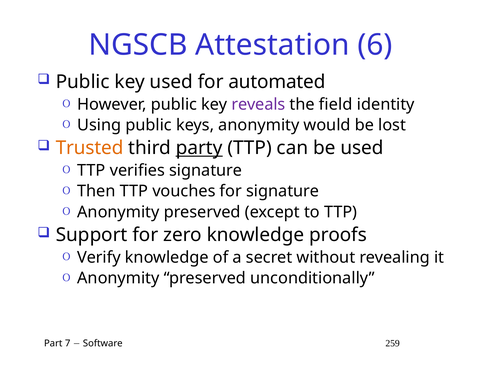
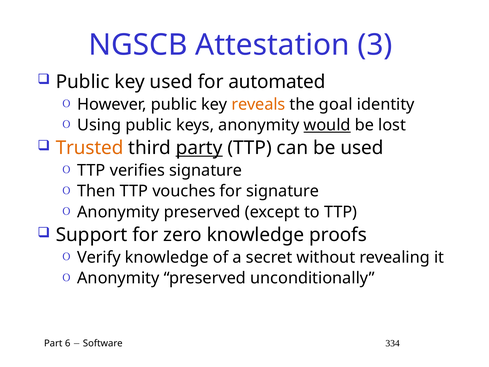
6: 6 -> 3
reveals colour: purple -> orange
field: field -> goal
would underline: none -> present
7: 7 -> 6
259: 259 -> 334
